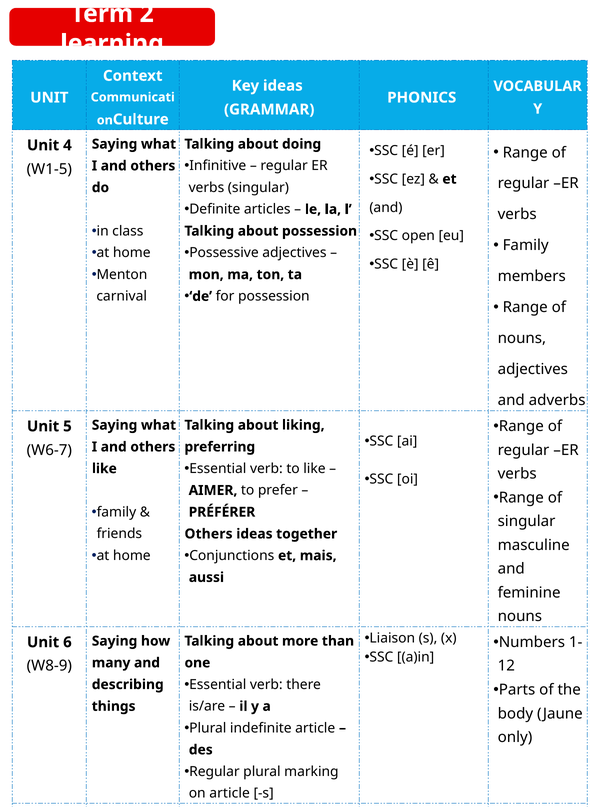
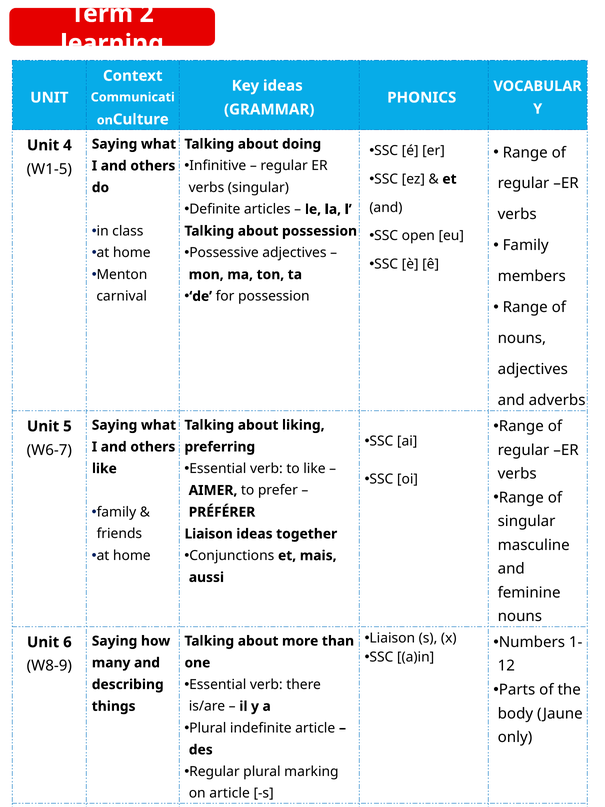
Others at (209, 534): Others -> Liaison
